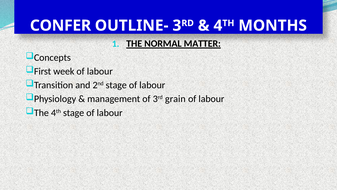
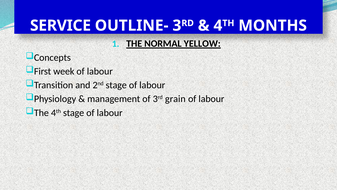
CONFER: CONFER -> SERVICE
MATTER: MATTER -> YELLOW
